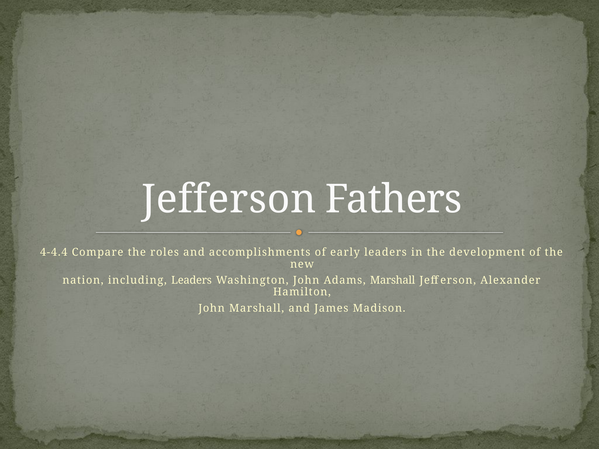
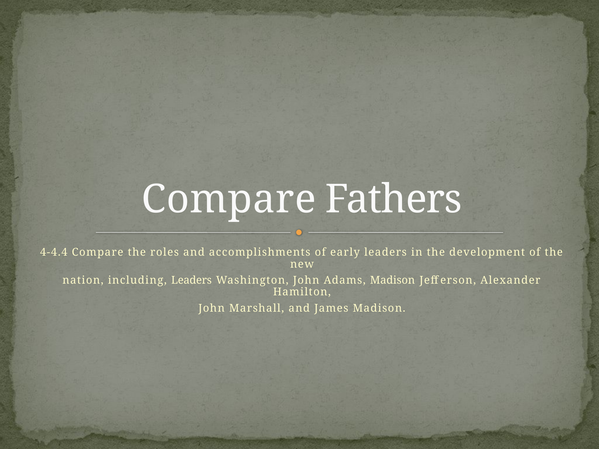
Jefferson at (229, 200): Jefferson -> Compare
Adams Marshall: Marshall -> Madison
